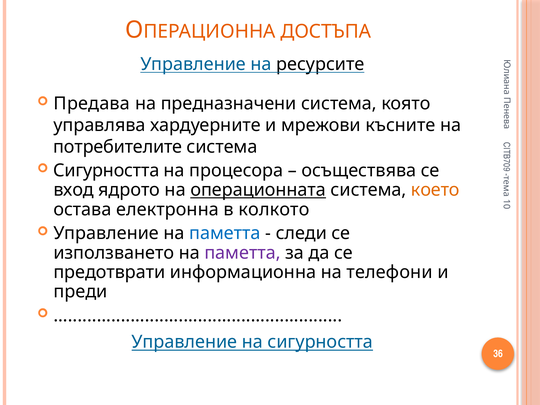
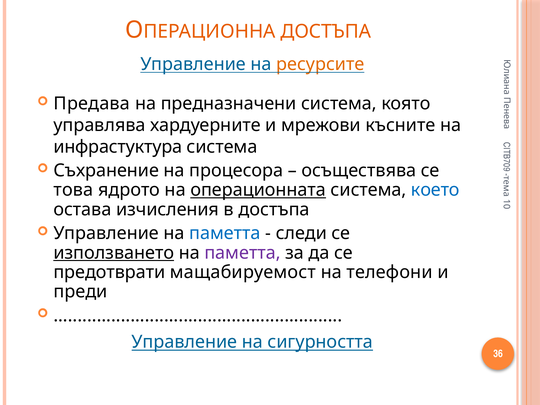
ресурсите colour: black -> orange
потребителите: потребителите -> инфрастуктура
Сигурността at (106, 171): Сигурността -> Съхранение
вход: вход -> това
което colour: orange -> blue
електронна: електронна -> изчисления
в колкото: колкото -> достъпа
използването underline: none -> present
информационна: информационна -> мащабируемост
